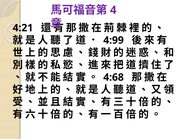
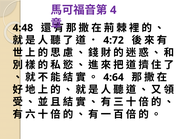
4:21: 4:21 -> 4:48
4:99: 4:99 -> 4:72
4:68: 4:68 -> 4:64
